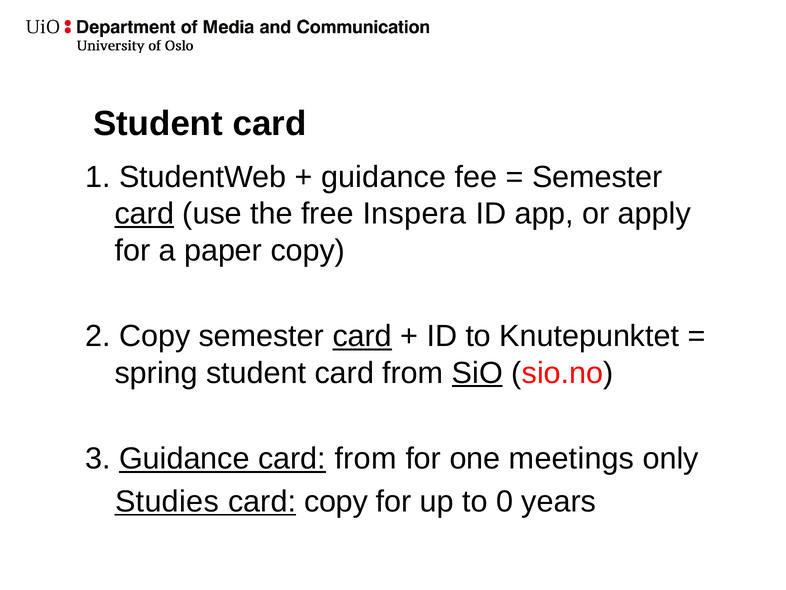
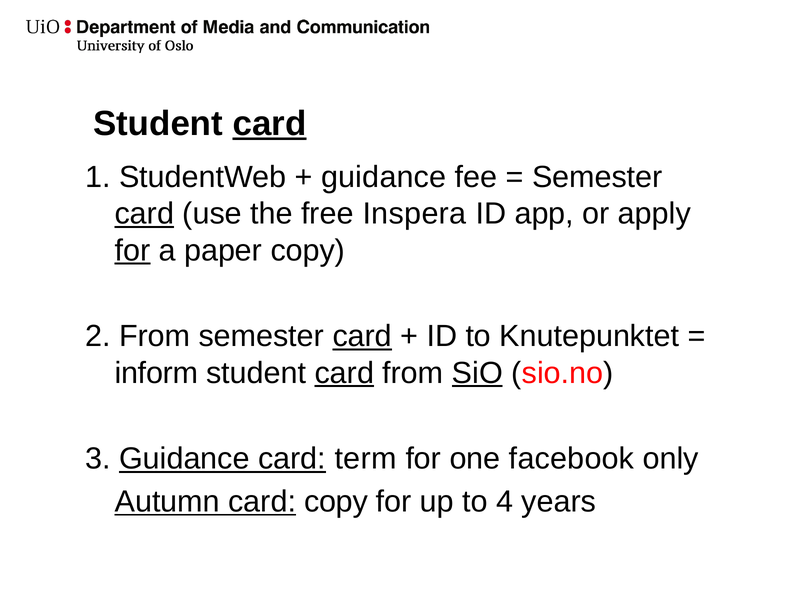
card at (269, 124) underline: none -> present
for at (133, 250) underline: none -> present
2 Copy: Copy -> From
spring: spring -> inform
card at (344, 373) underline: none -> present
from at (366, 458): from -> term
meetings: meetings -> facebook
Studies: Studies -> Autumn
0: 0 -> 4
